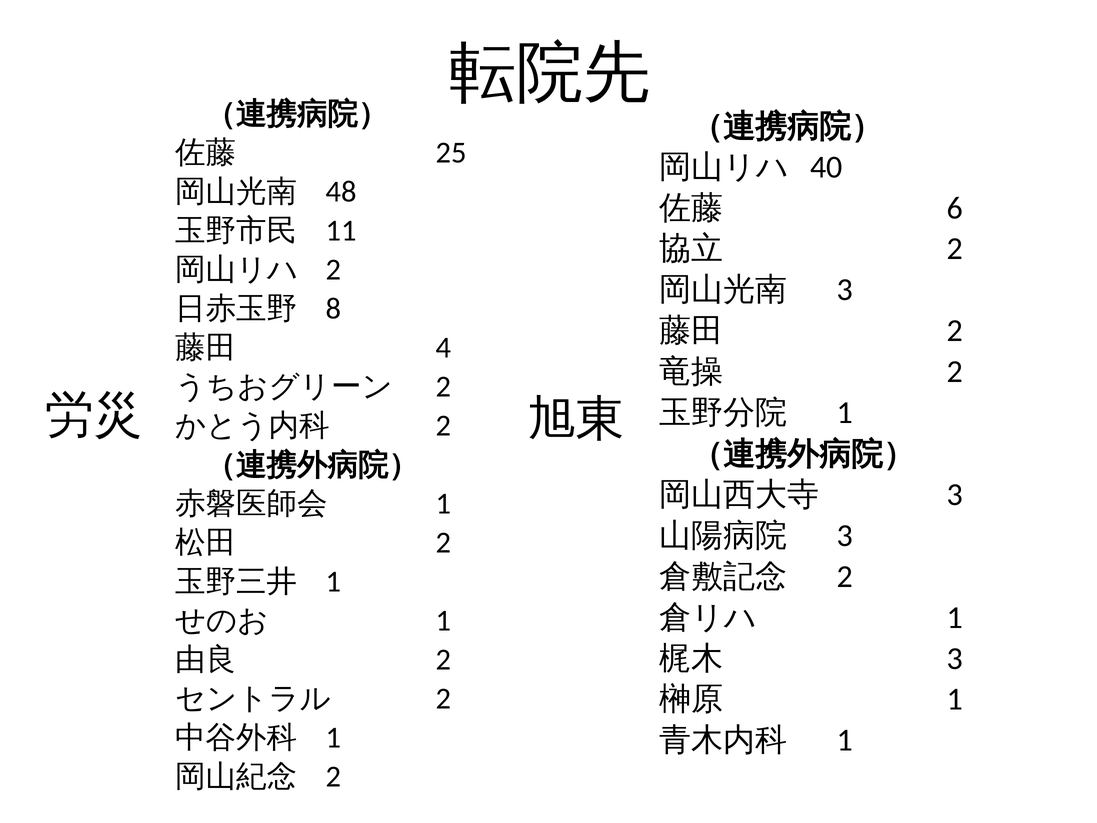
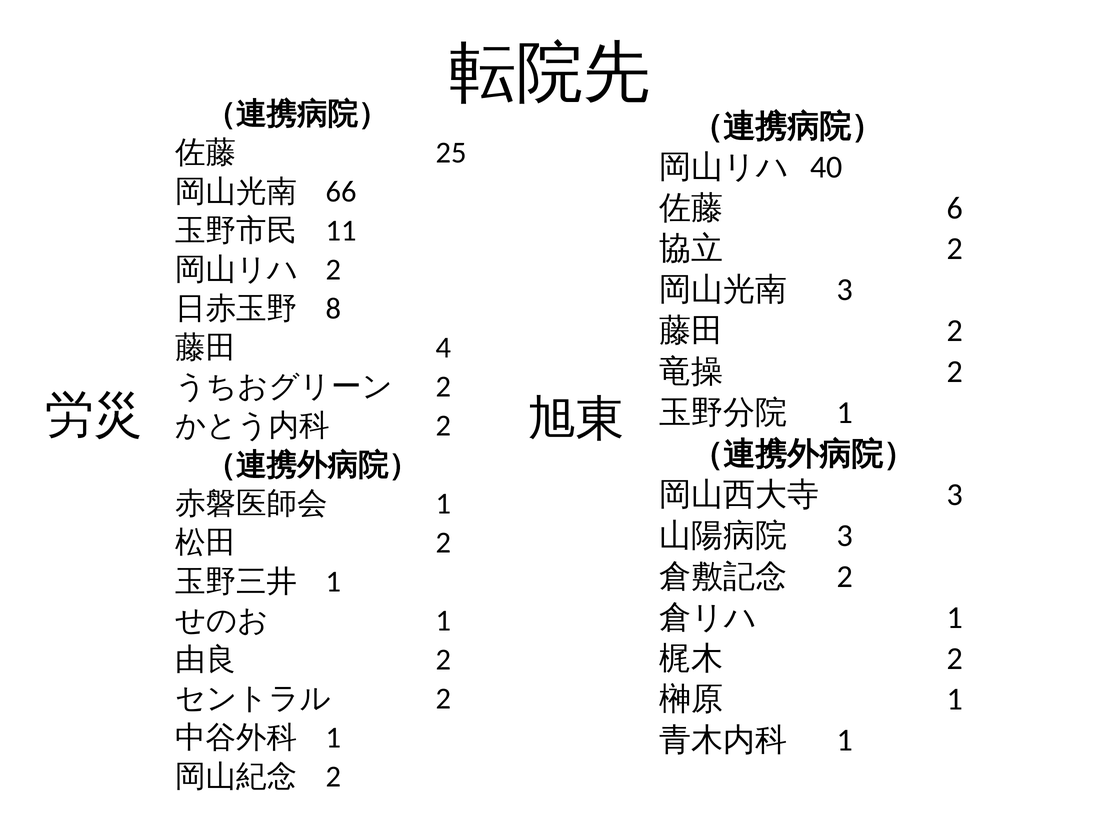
48: 48 -> 66
3 at (955, 658): 3 -> 2
